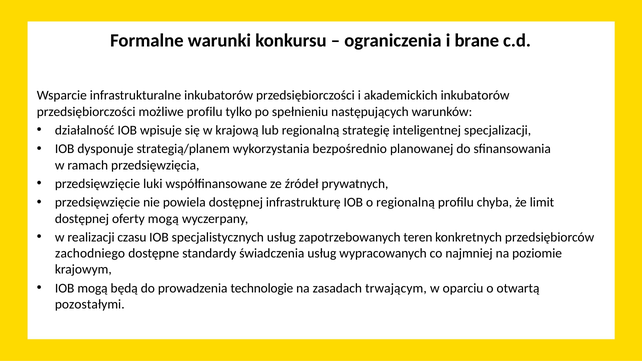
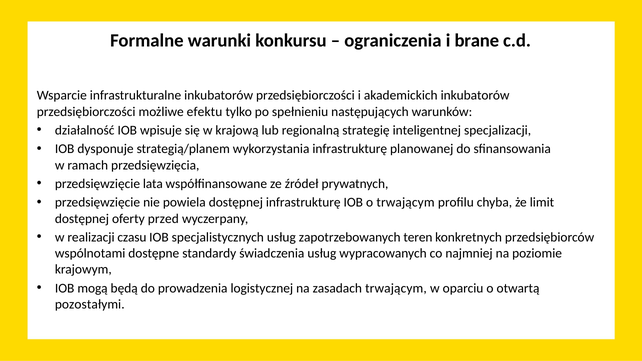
możliwe profilu: profilu -> efektu
wykorzystania bezpośrednio: bezpośrednio -> infrastrukturę
luki: luki -> lata
o regionalną: regionalną -> trwającym
oferty mogą: mogą -> przed
zachodniego: zachodniego -> wspólnotami
technologie: technologie -> logistycznej
